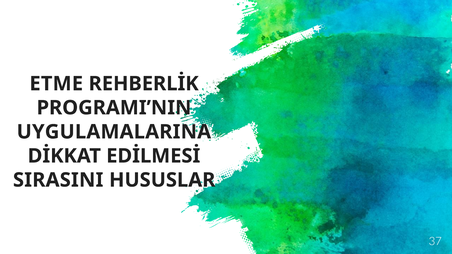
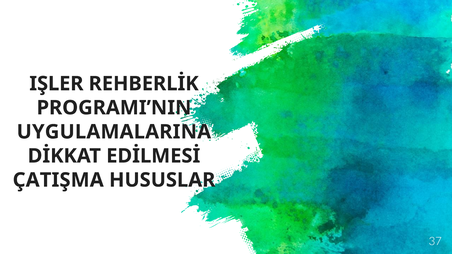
ETME: ETME -> IŞLER
SIRASINI: SIRASINI -> ÇATIŞMA
